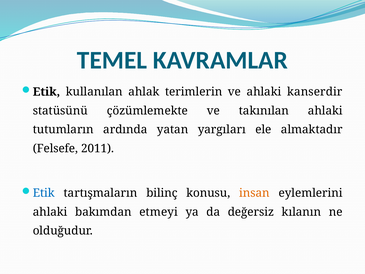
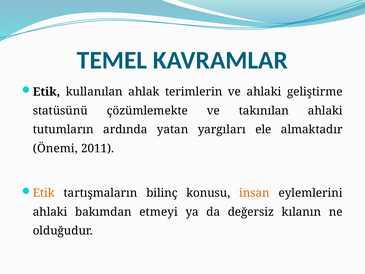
kanserdir: kanserdir -> geliştirme
Felsefe: Felsefe -> Önemi
Etik at (44, 193) colour: blue -> orange
